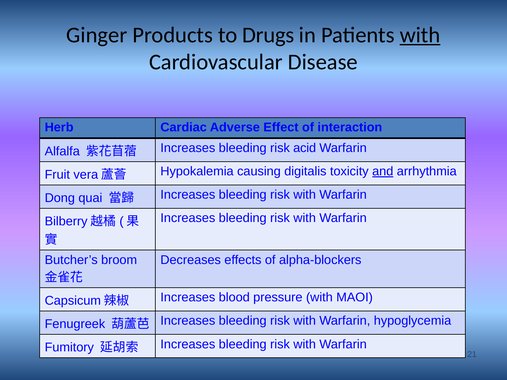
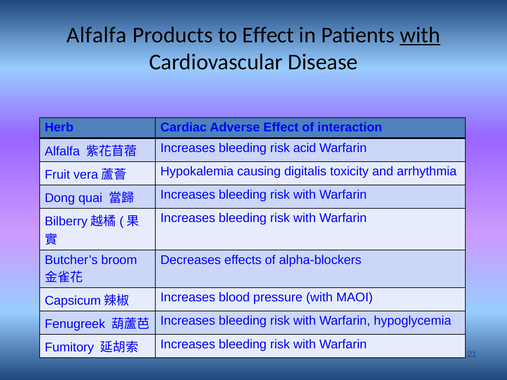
Ginger at (97, 35): Ginger -> Alfalfa
to Drugs: Drugs -> Effect
and underline: present -> none
